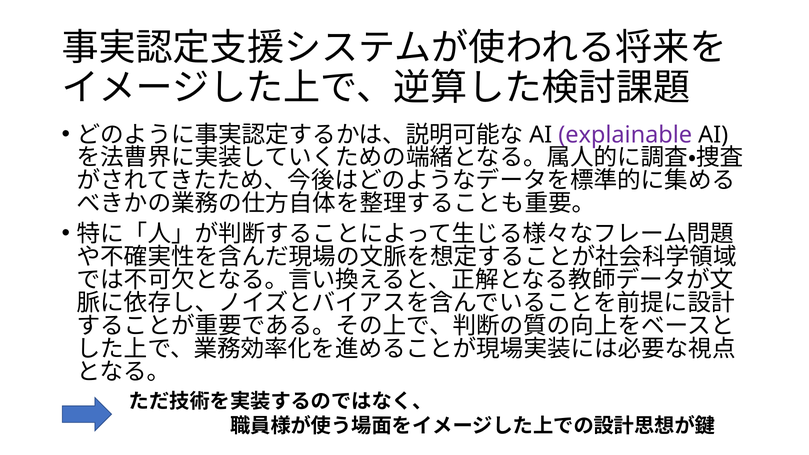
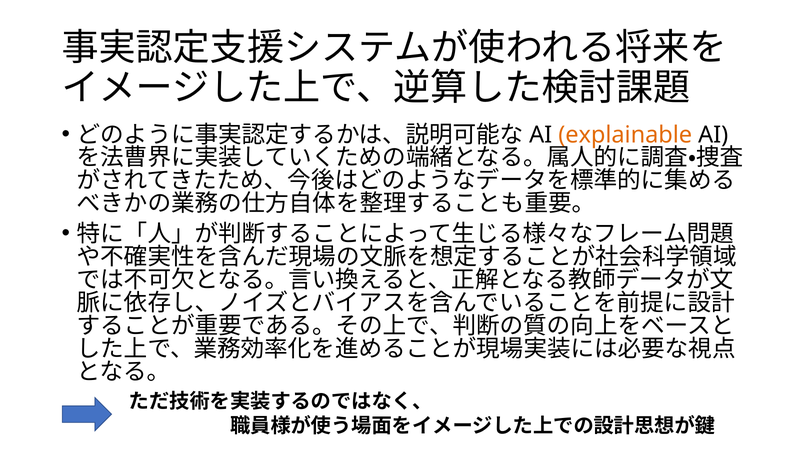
explainable colour: purple -> orange
